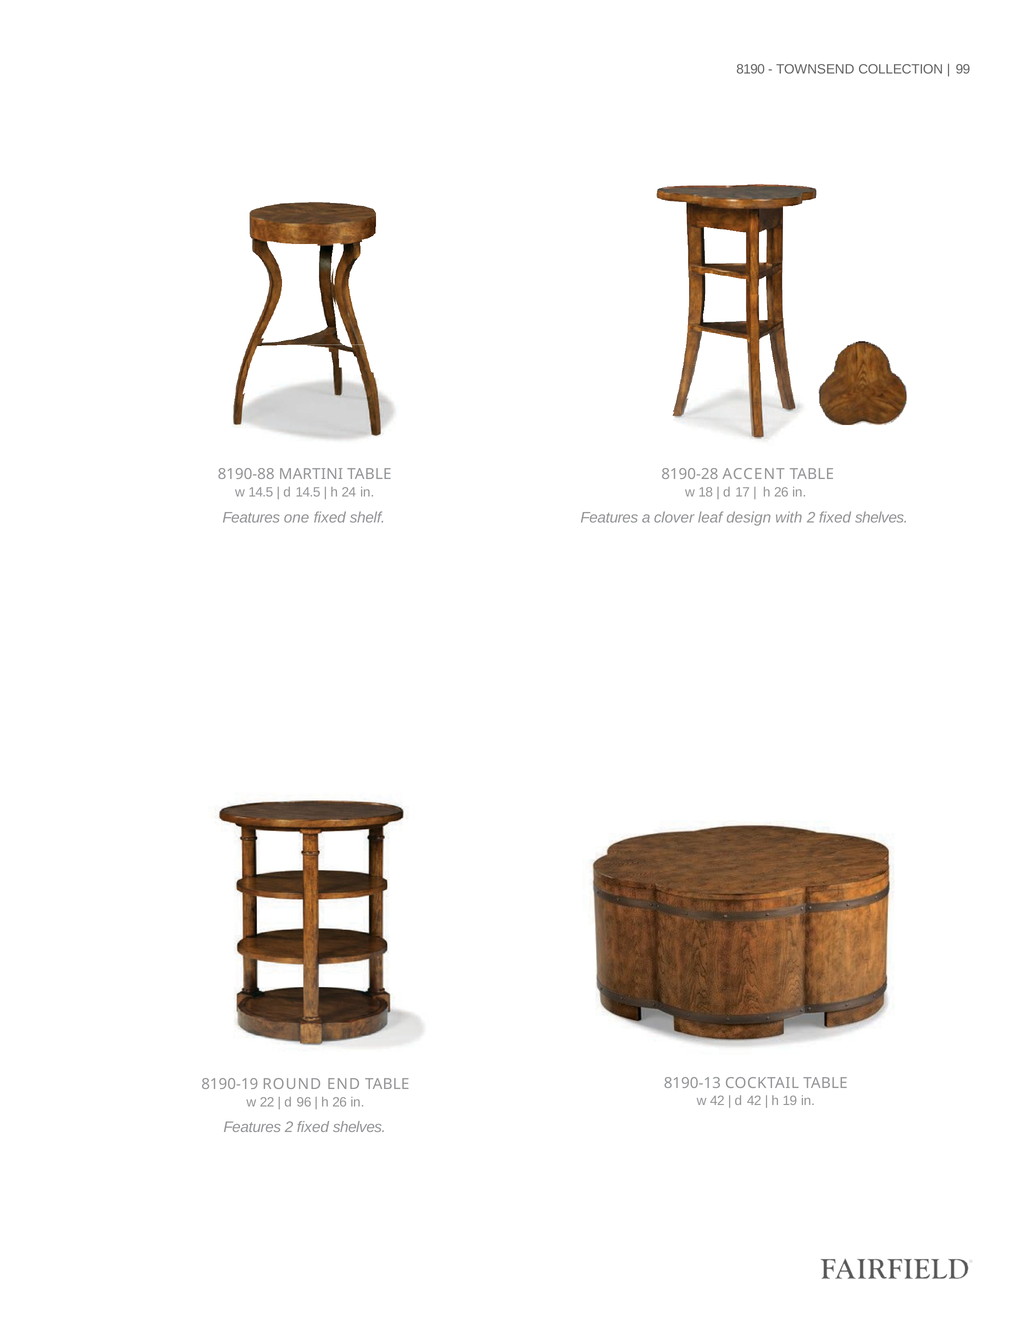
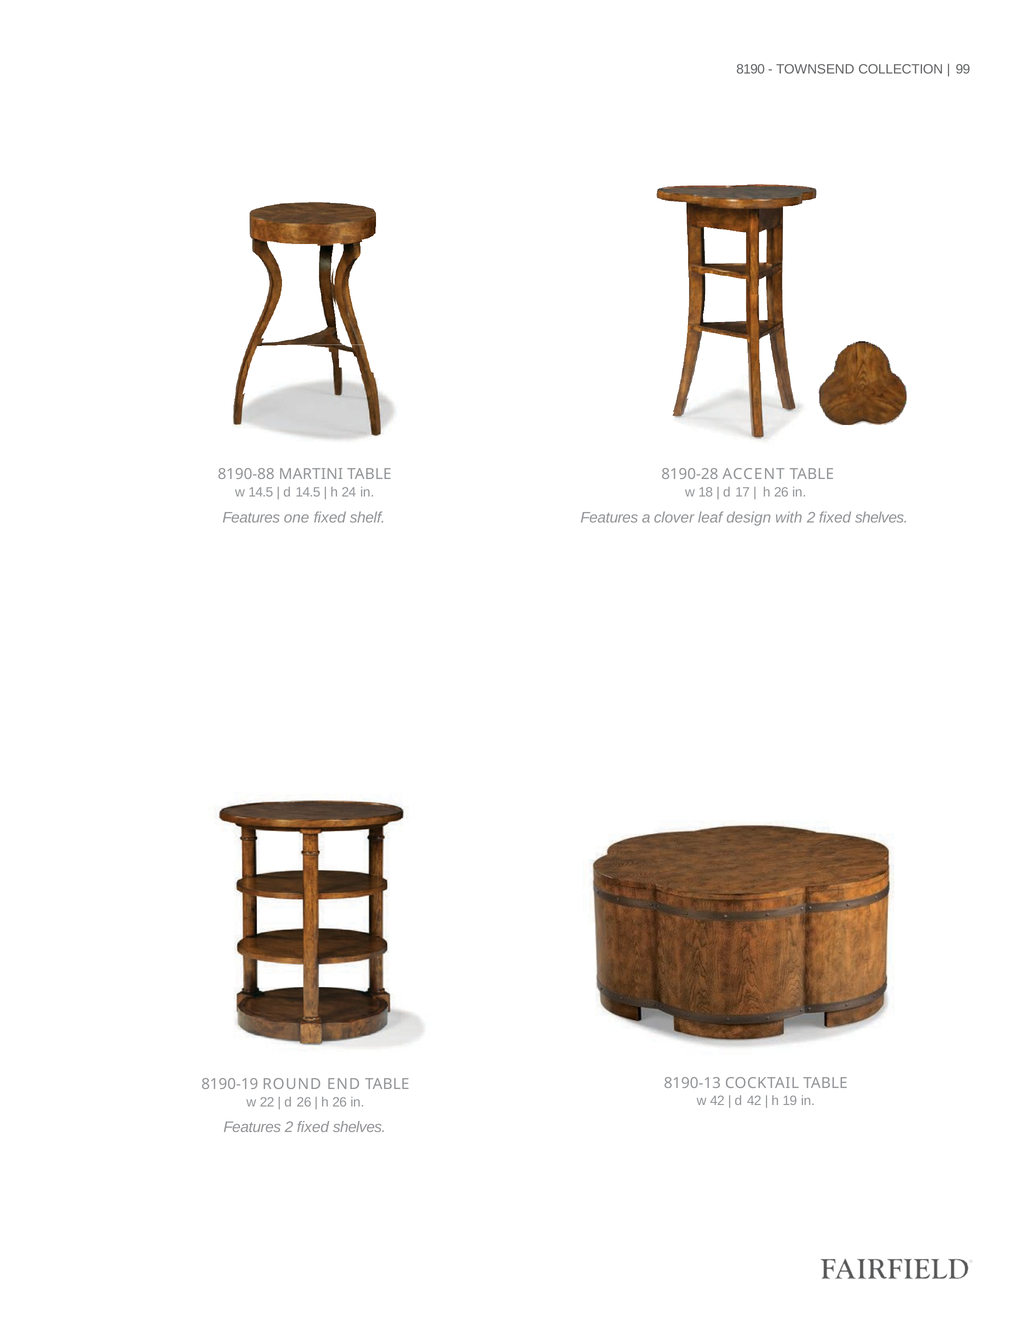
d 96: 96 -> 26
